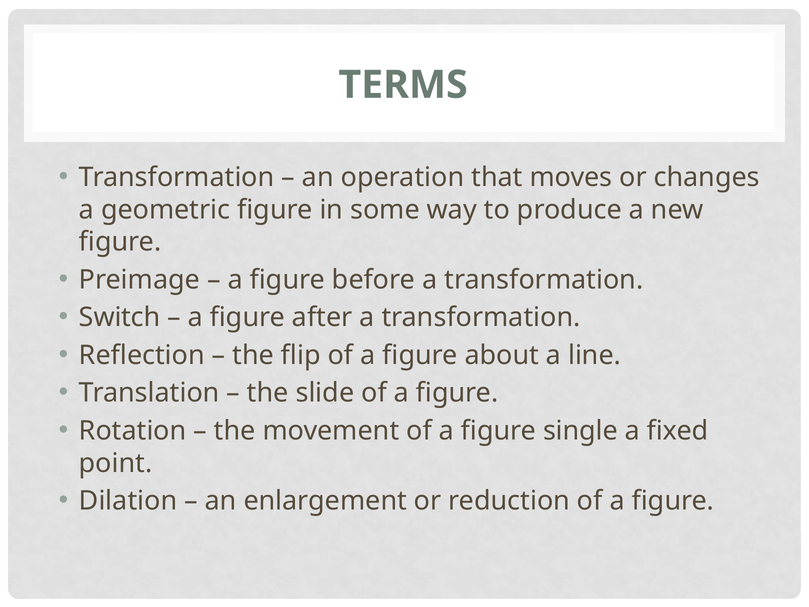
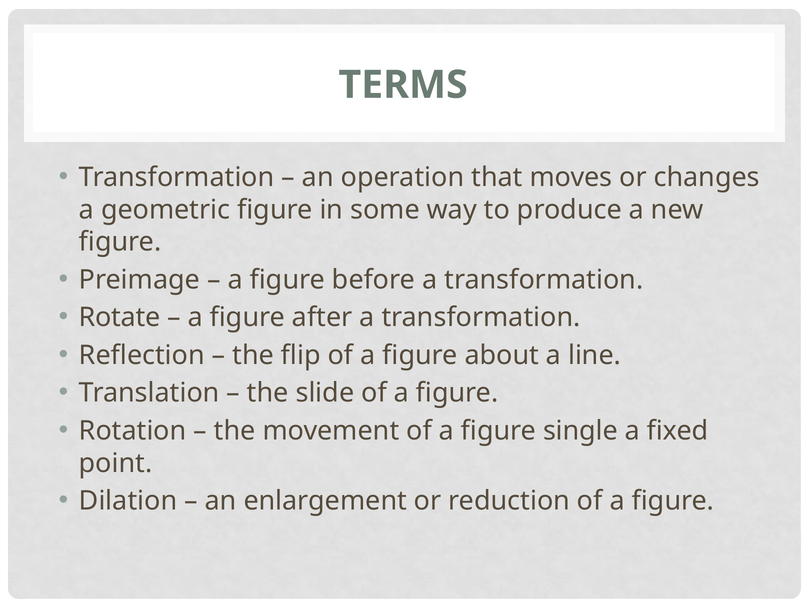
Switch: Switch -> Rotate
